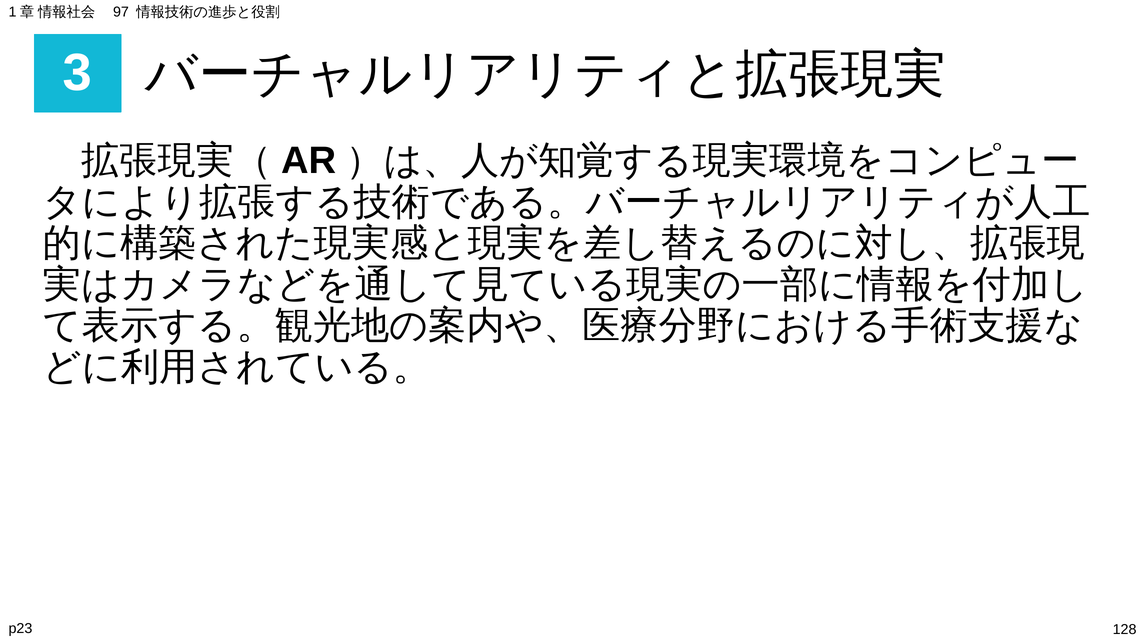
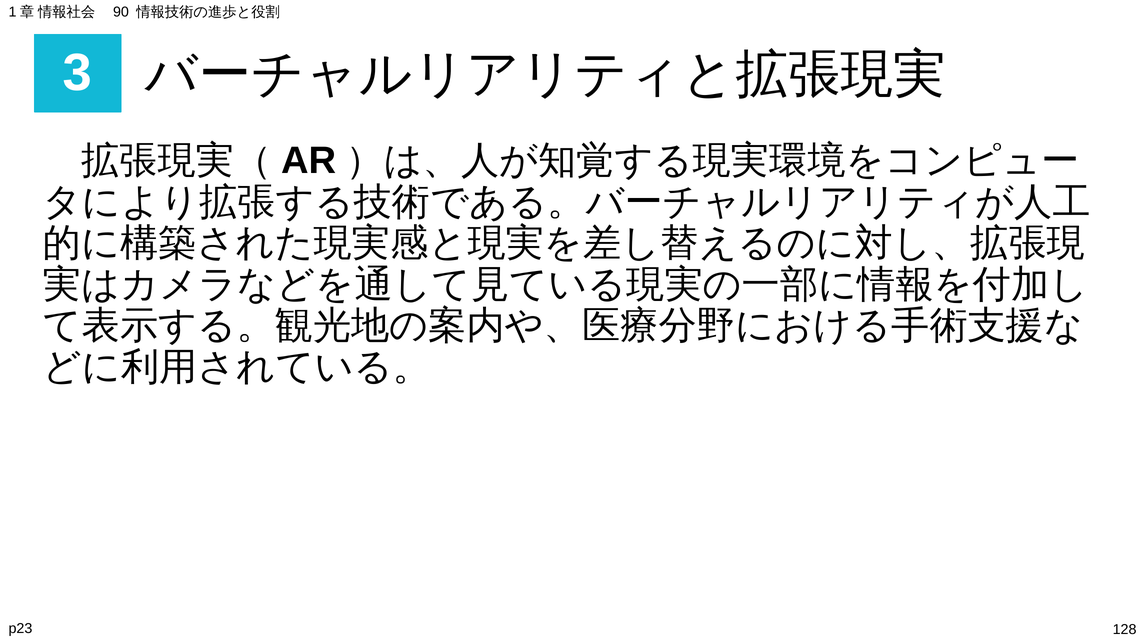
97: 97 -> 90
